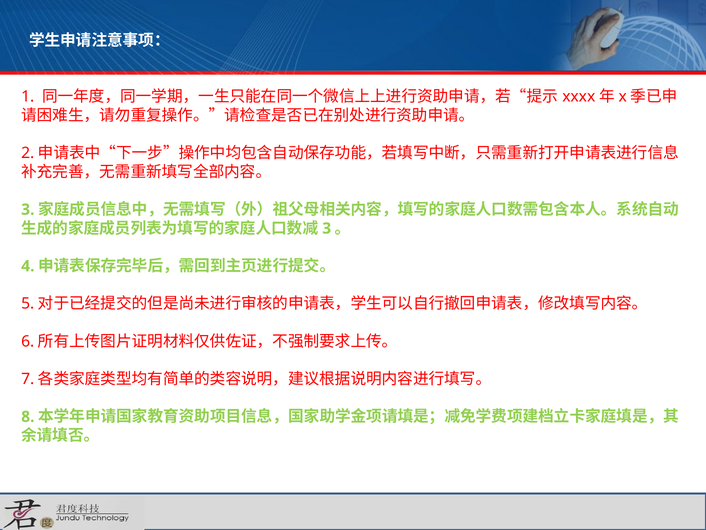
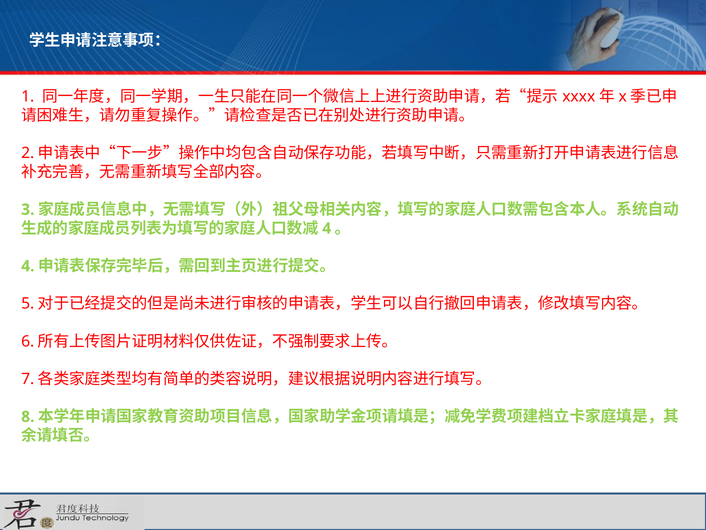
3 at (327, 228): 3 -> 4
